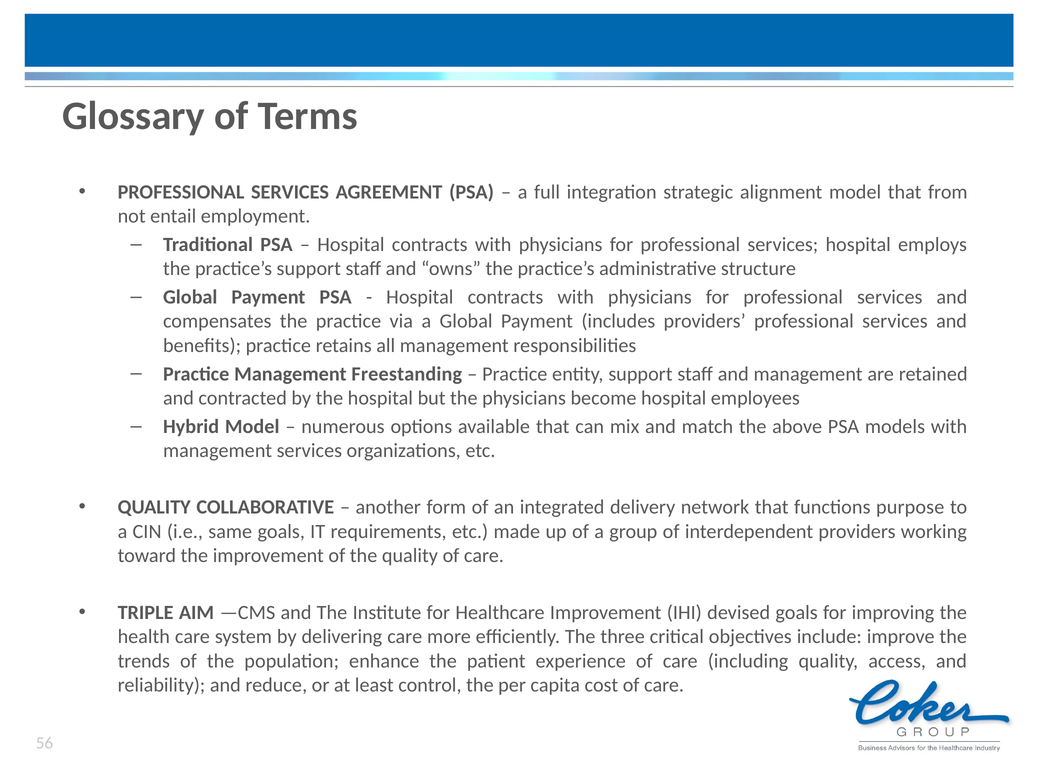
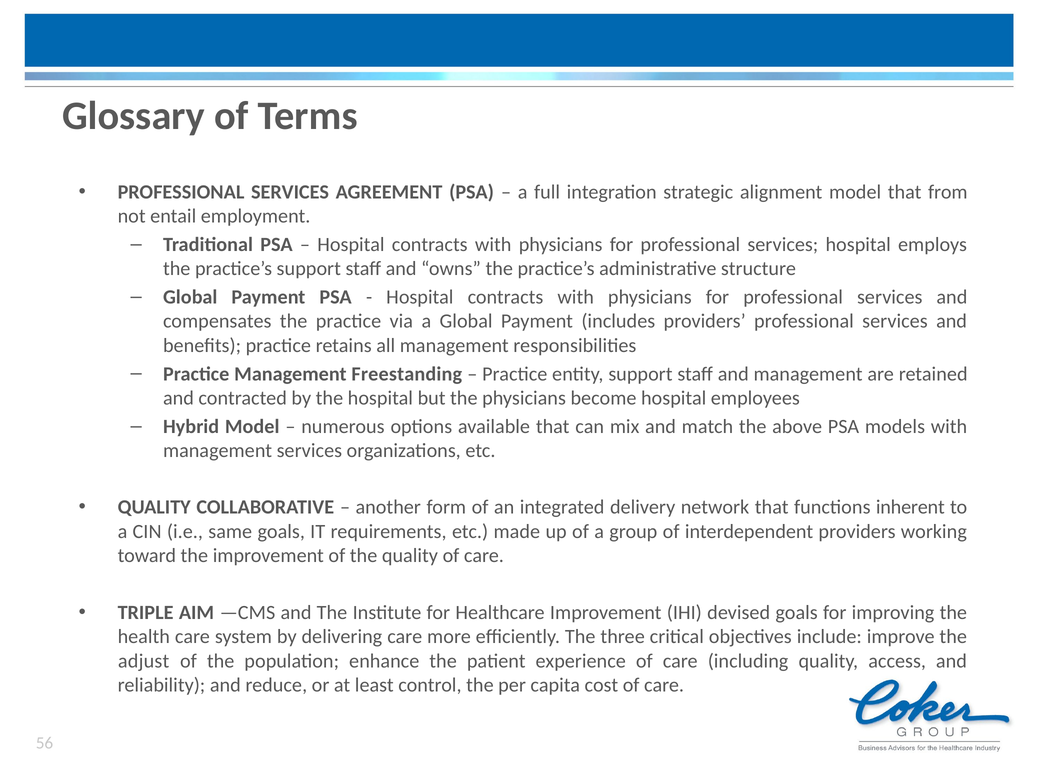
purpose: purpose -> inherent
trends: trends -> adjust
